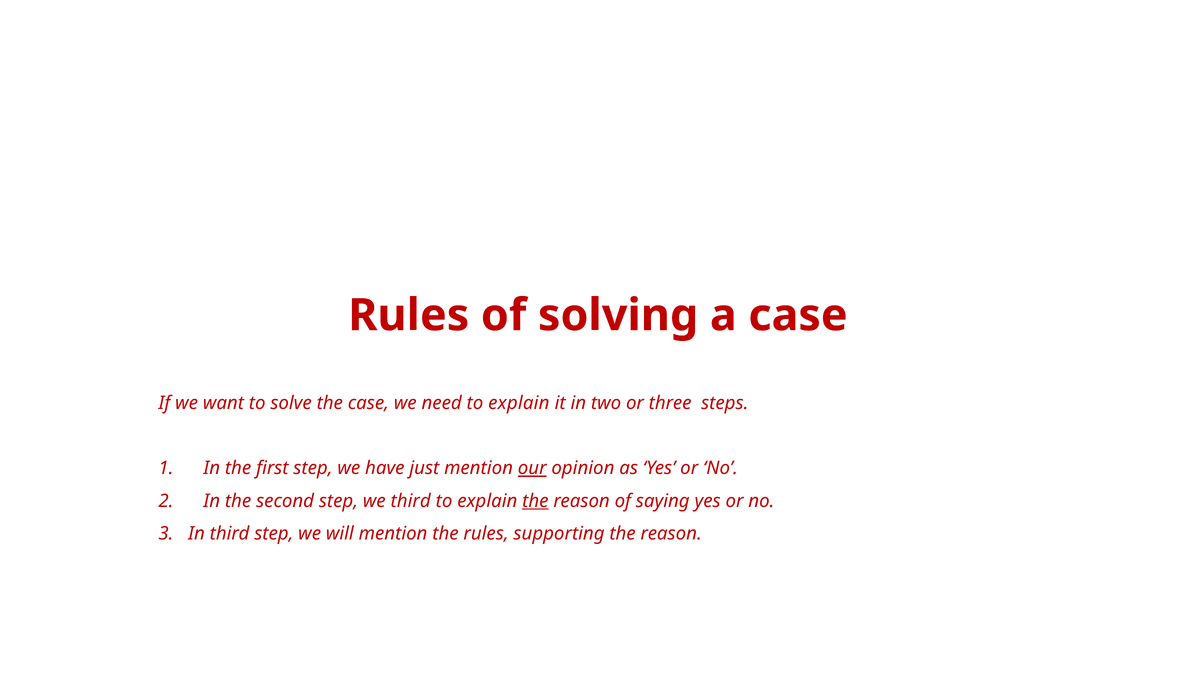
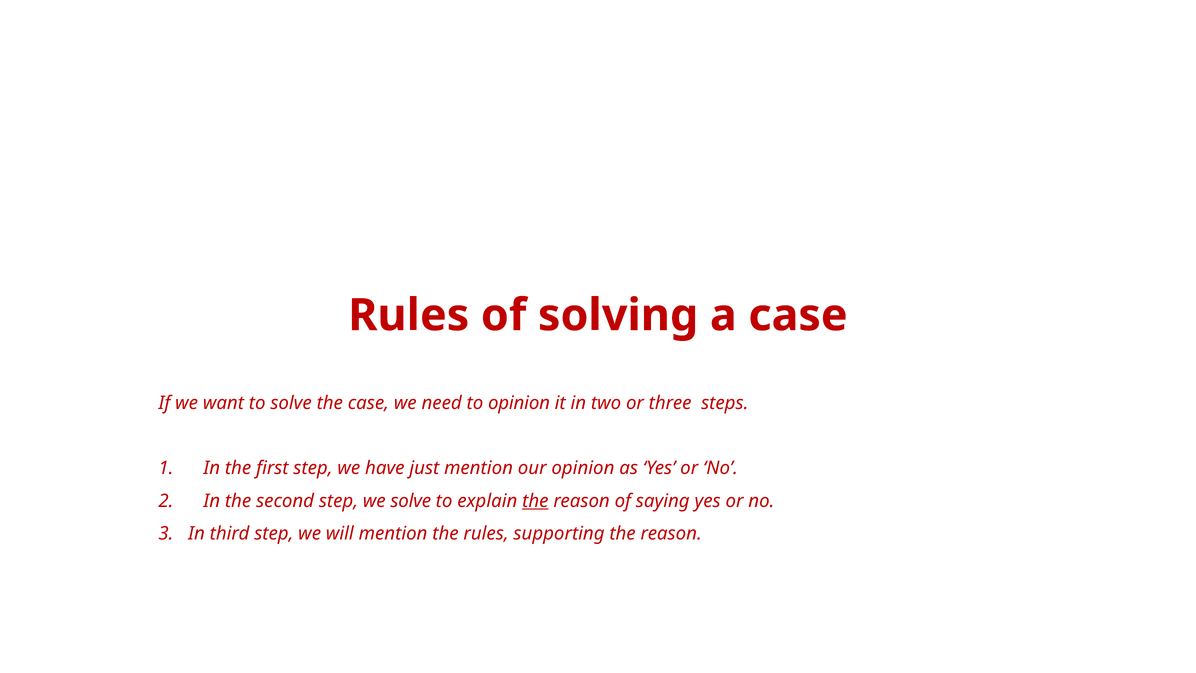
need to explain: explain -> opinion
our underline: present -> none
we third: third -> solve
